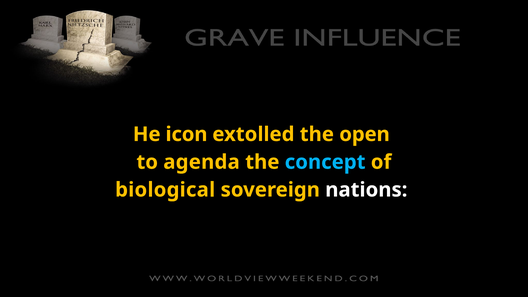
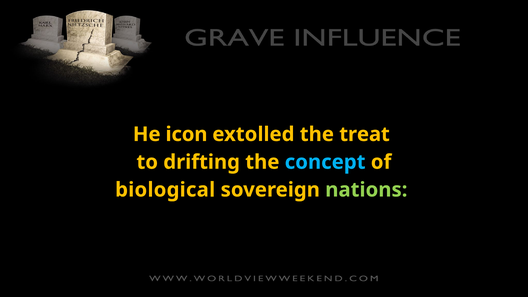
open: open -> treat
agenda: agenda -> drifting
nations colour: white -> light green
